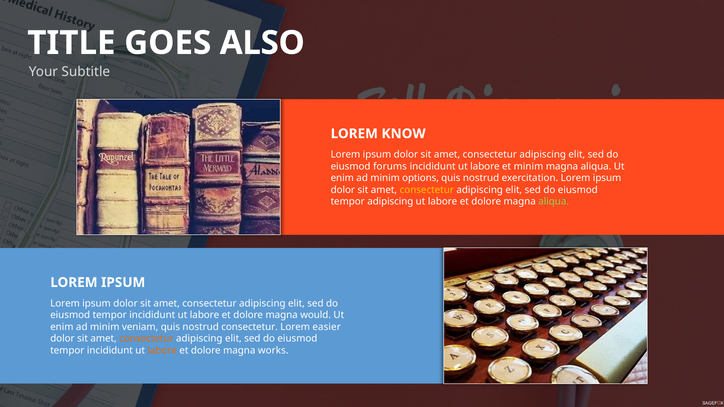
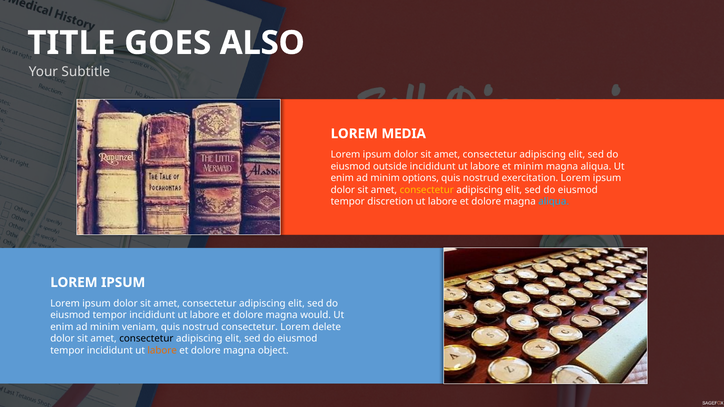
KNOW: KNOW -> MEDIA
forums: forums -> outside
tempor adipiscing: adipiscing -> discretion
aliqua at (554, 202) colour: light green -> light blue
easier: easier -> delete
consectetur at (146, 339) colour: orange -> black
works: works -> object
